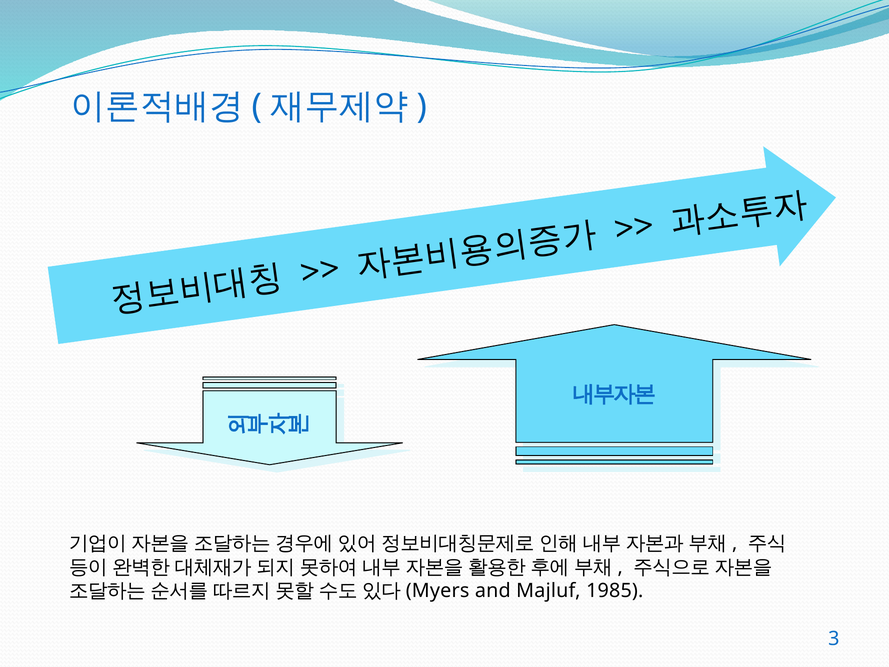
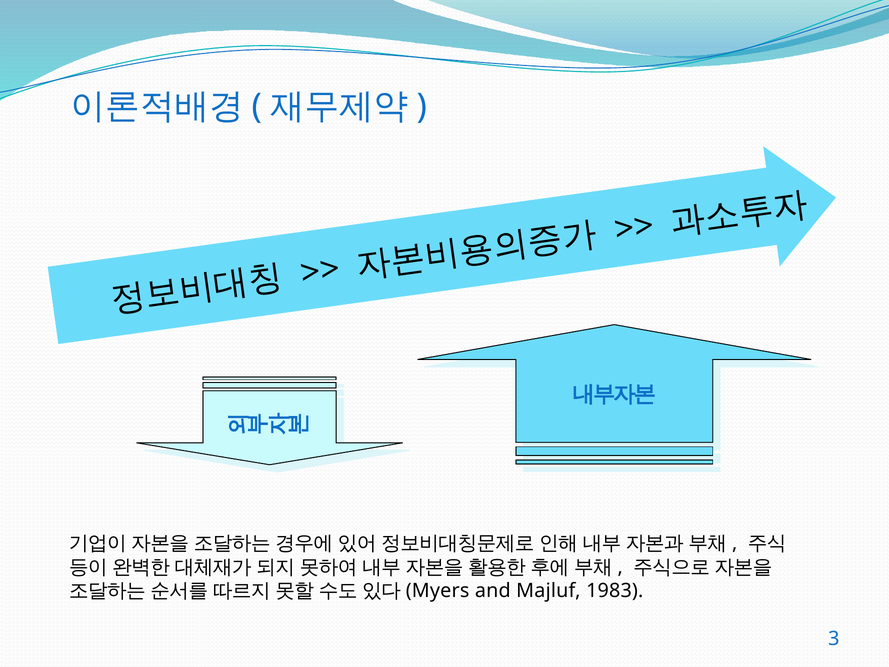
1985: 1985 -> 1983
